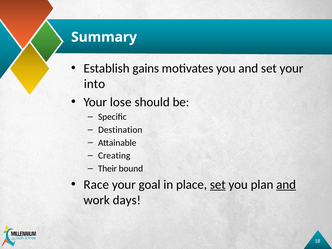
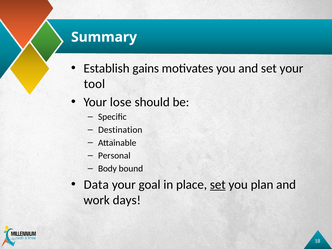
into: into -> tool
Creating: Creating -> Personal
Their: Their -> Body
Race: Race -> Data
and at (286, 185) underline: present -> none
